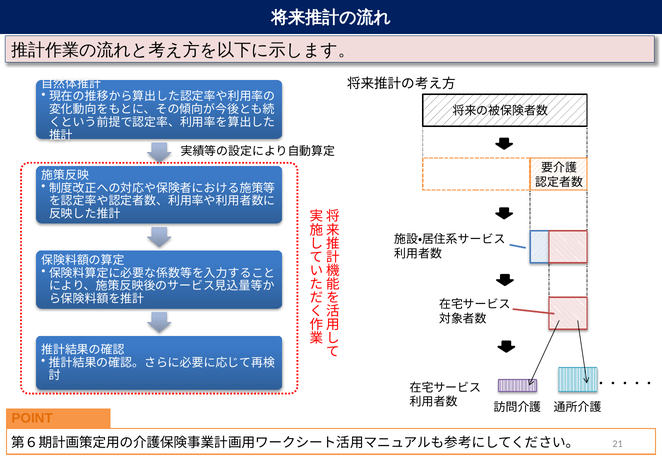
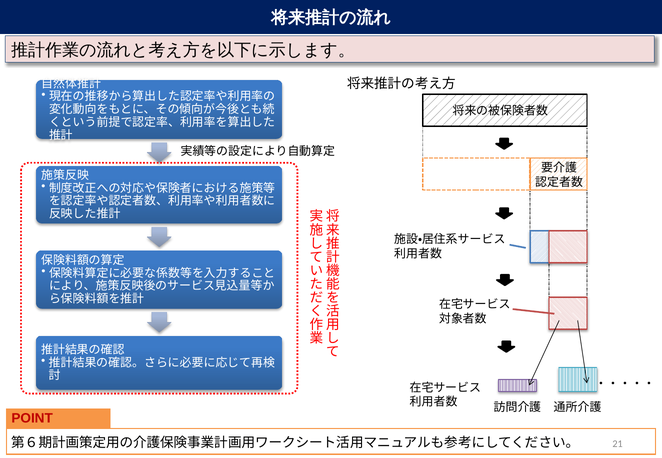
POINT colour: orange -> red
